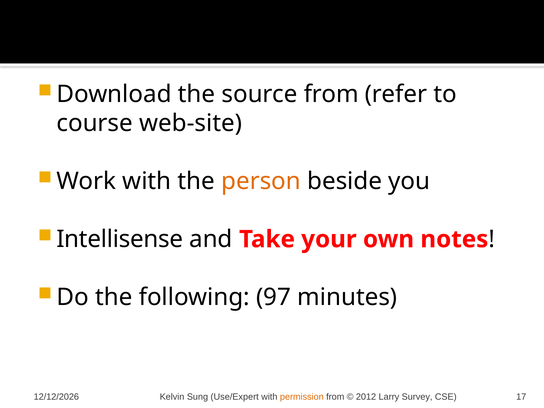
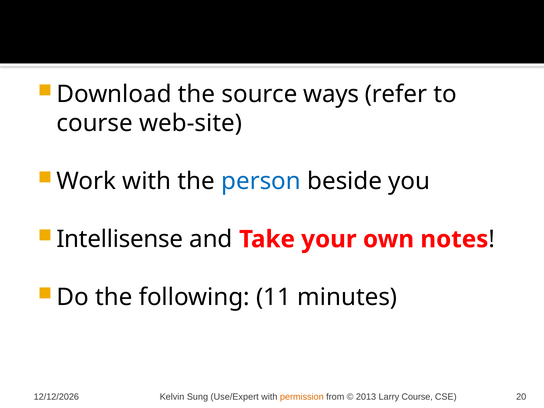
source from: from -> ways
person colour: orange -> blue
97: 97 -> 11
2012: 2012 -> 2013
Larry Survey: Survey -> Course
17: 17 -> 20
